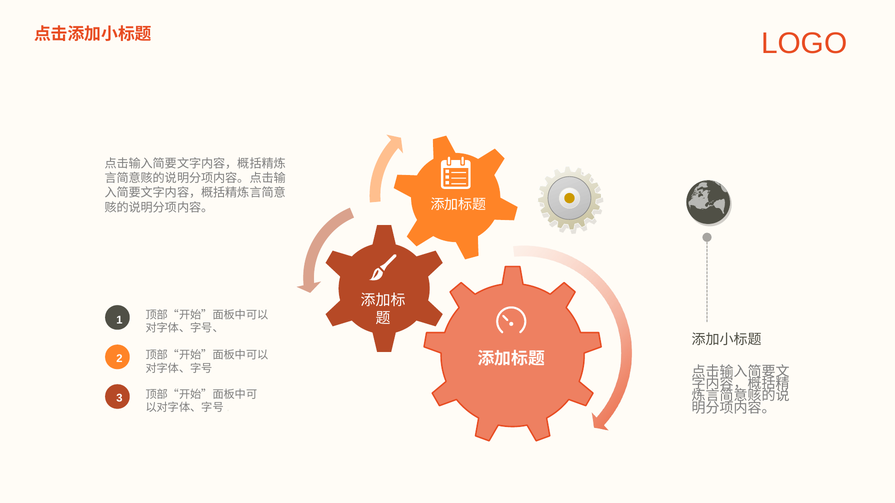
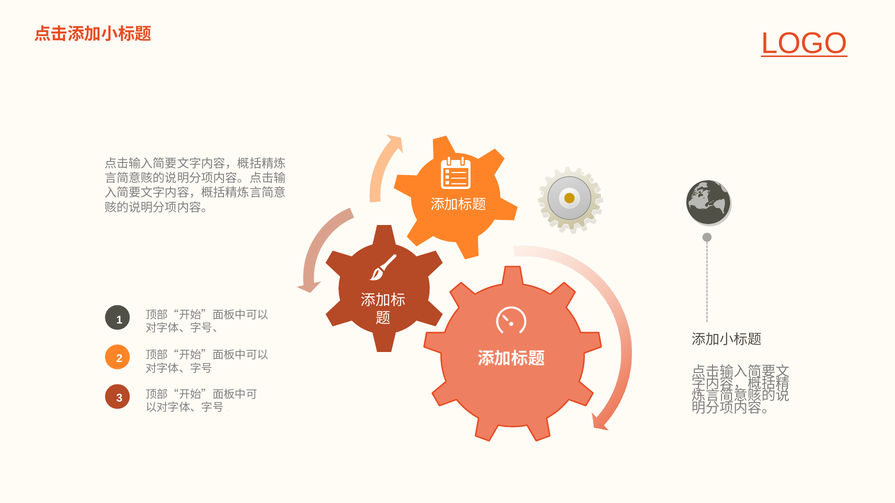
LOGO underline: none -> present
